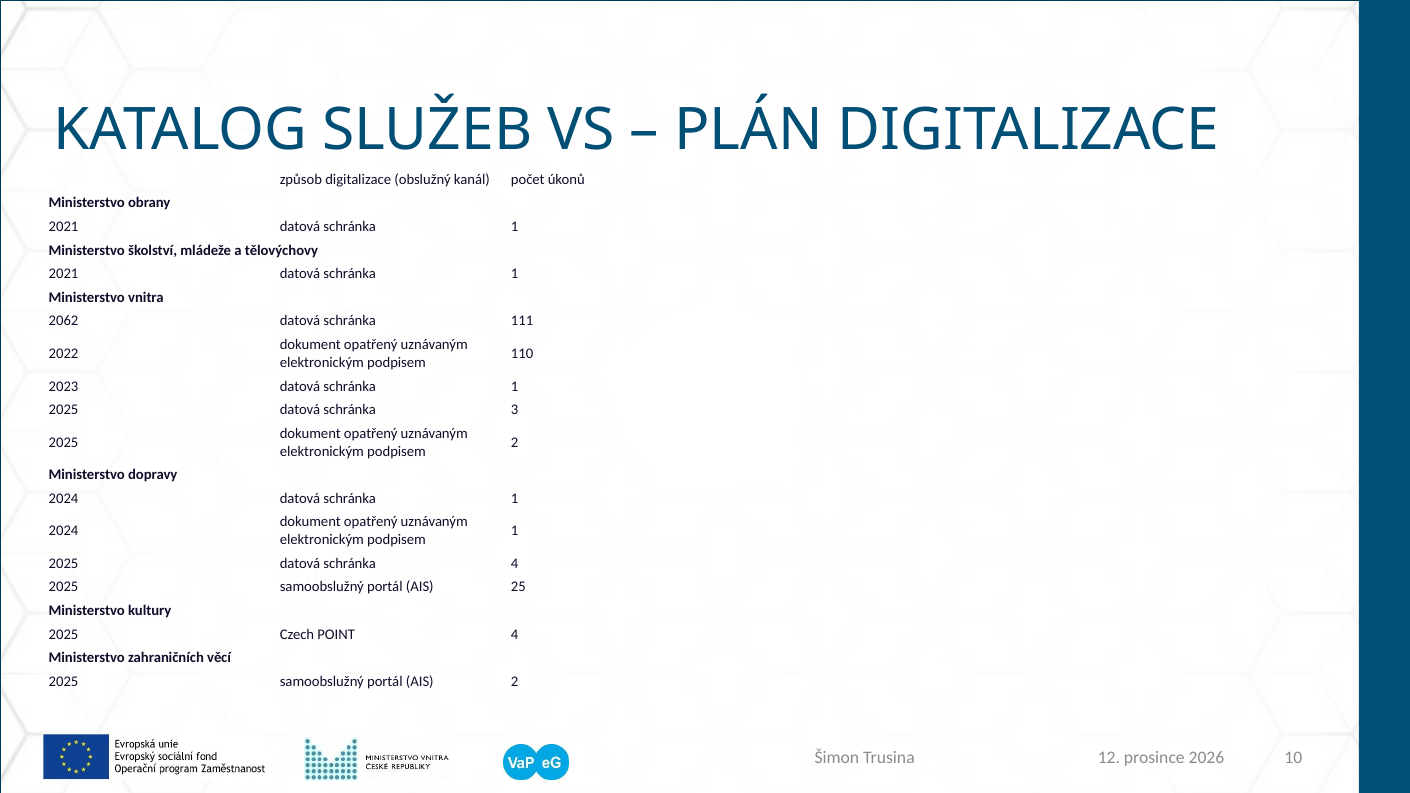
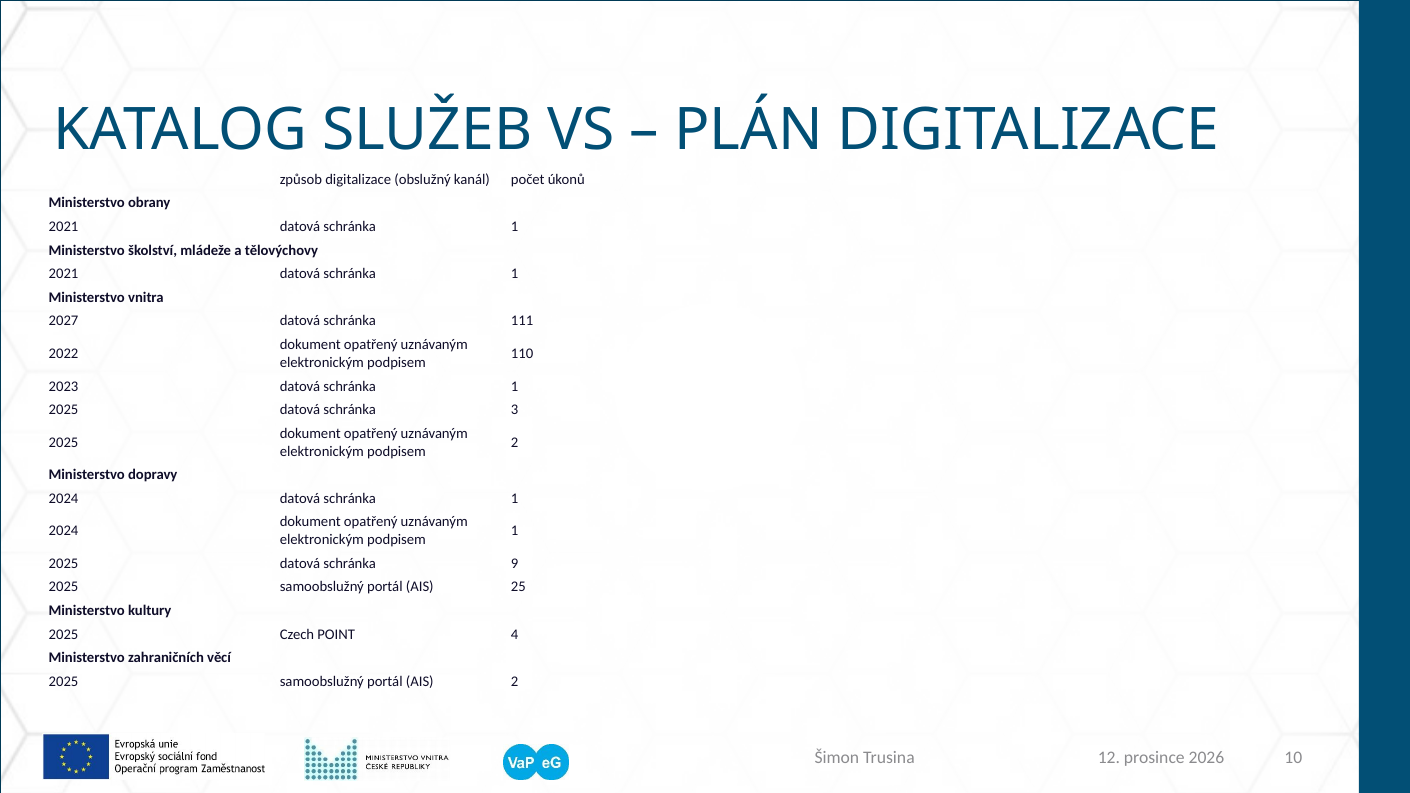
2062: 2062 -> 2027
schránka 4: 4 -> 9
